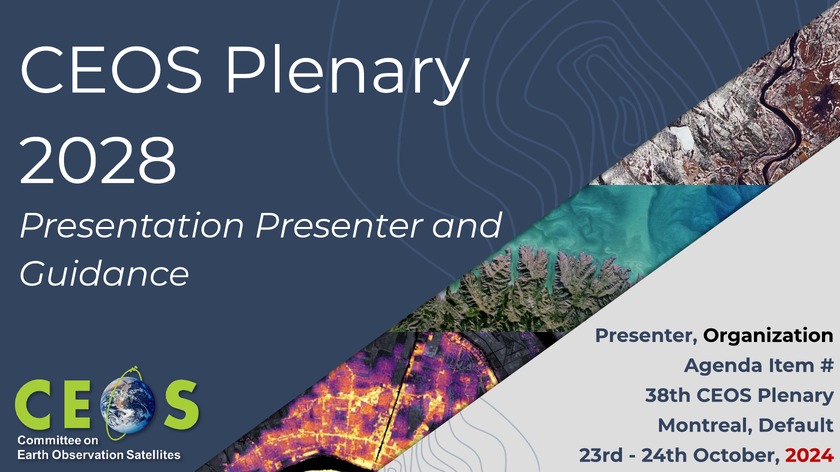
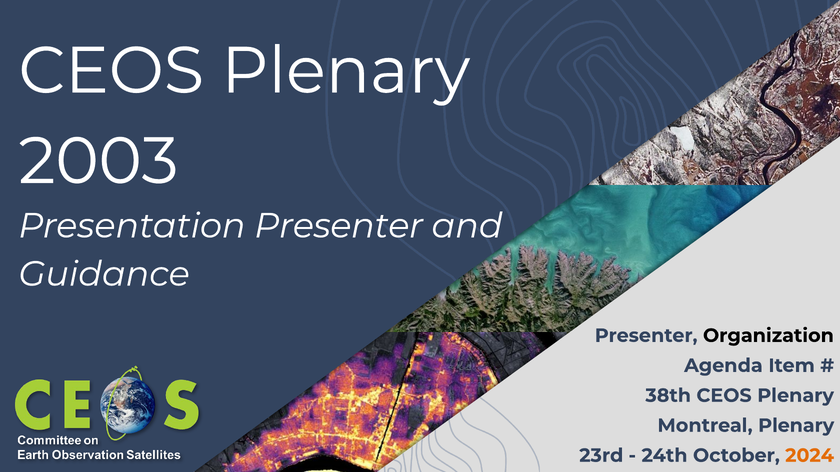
2028: 2028 -> 2003
Montreal Default: Default -> Plenary
2024 colour: red -> orange
